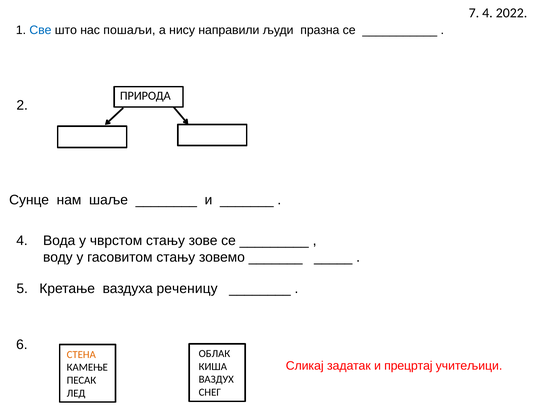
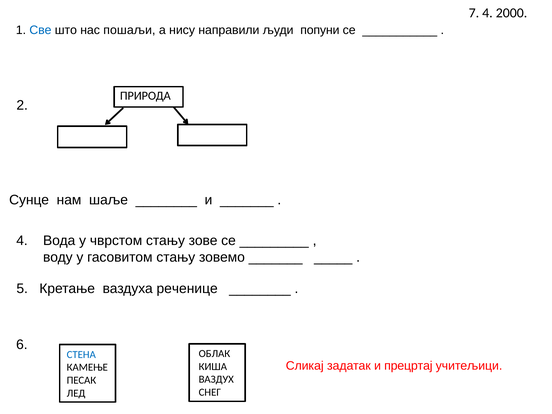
2022: 2022 -> 2000
празна: празна -> попуни
реченицу: реченицу -> реченице
СТЕНА colour: orange -> blue
